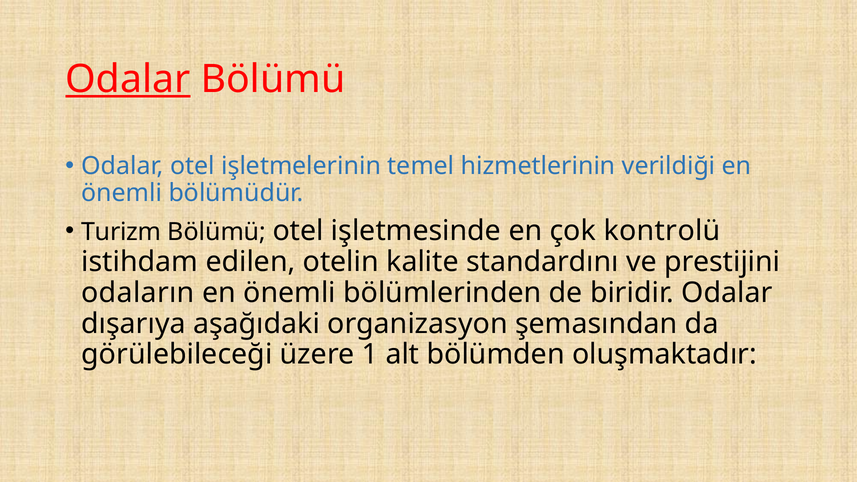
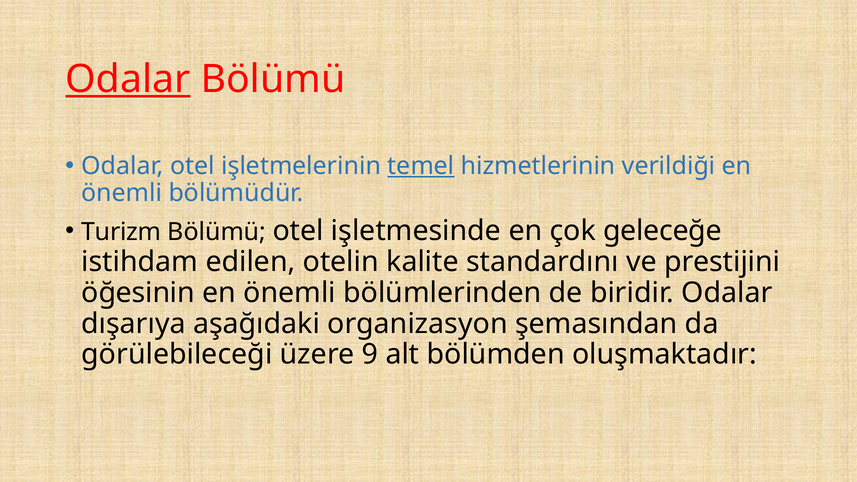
temel underline: none -> present
kontrolü: kontrolü -> geleceğe
odaların: odaların -> öğesinin
1: 1 -> 9
